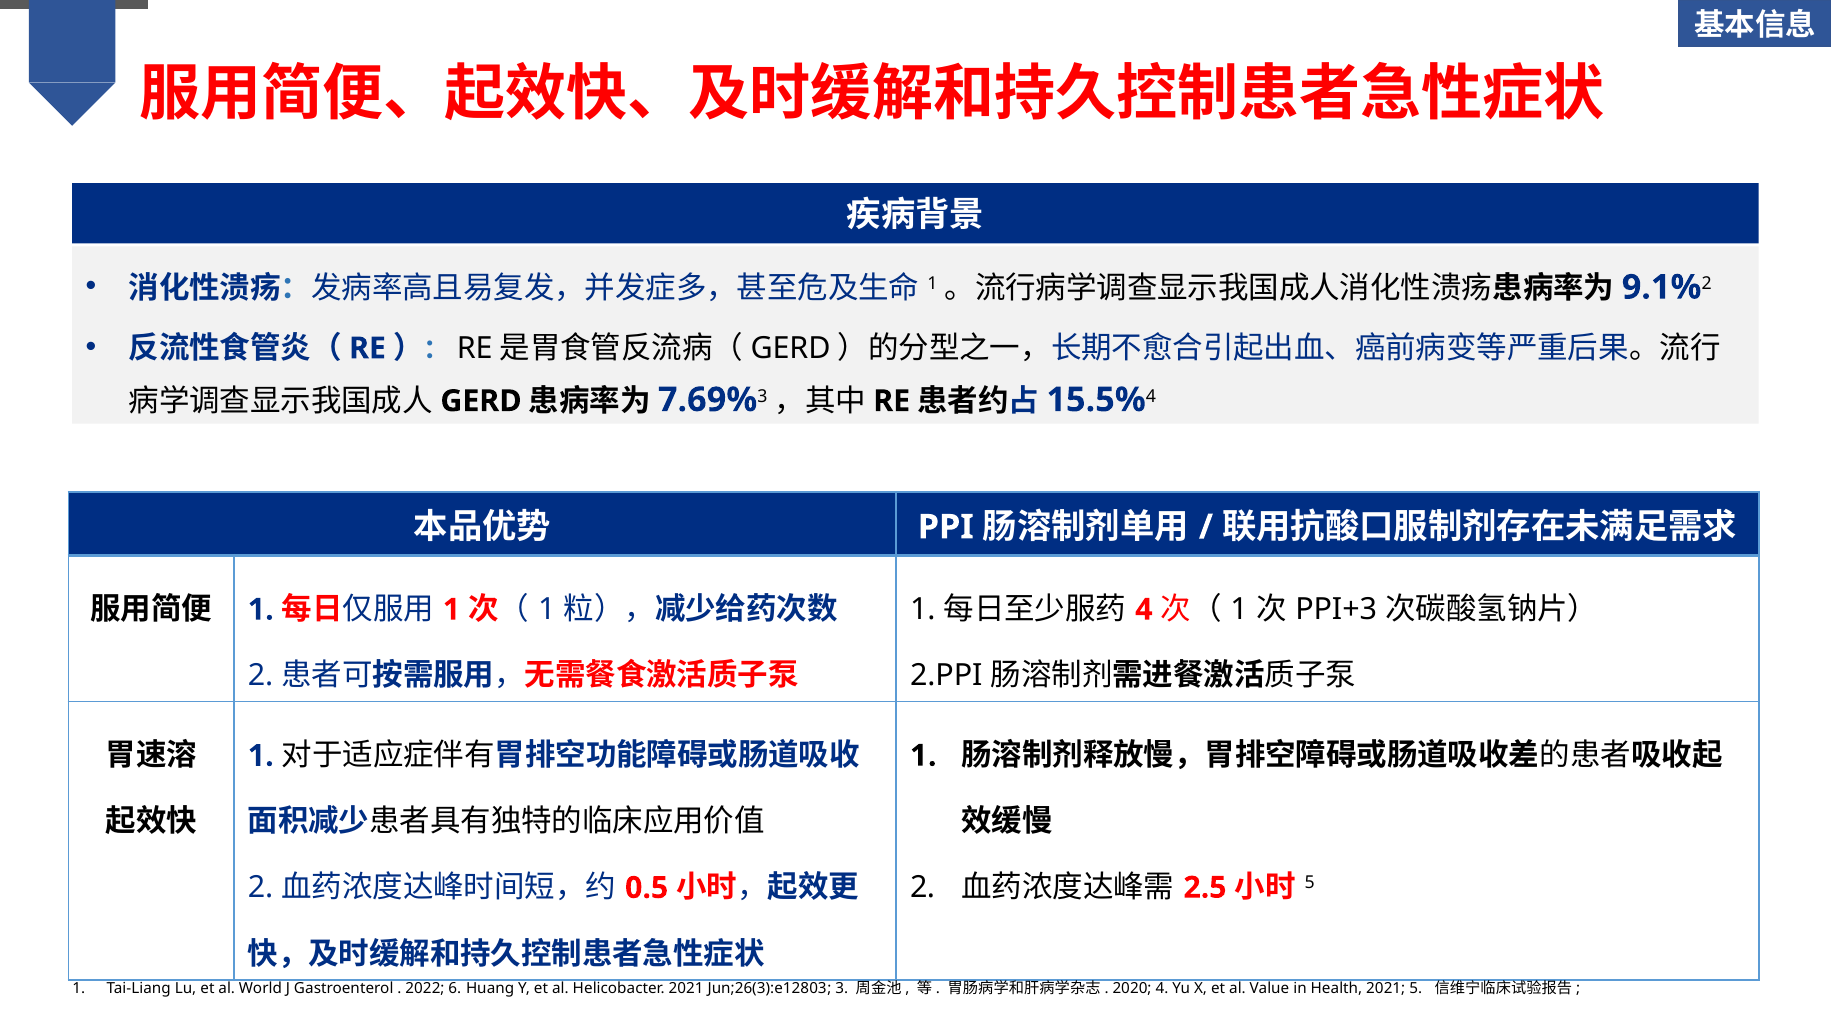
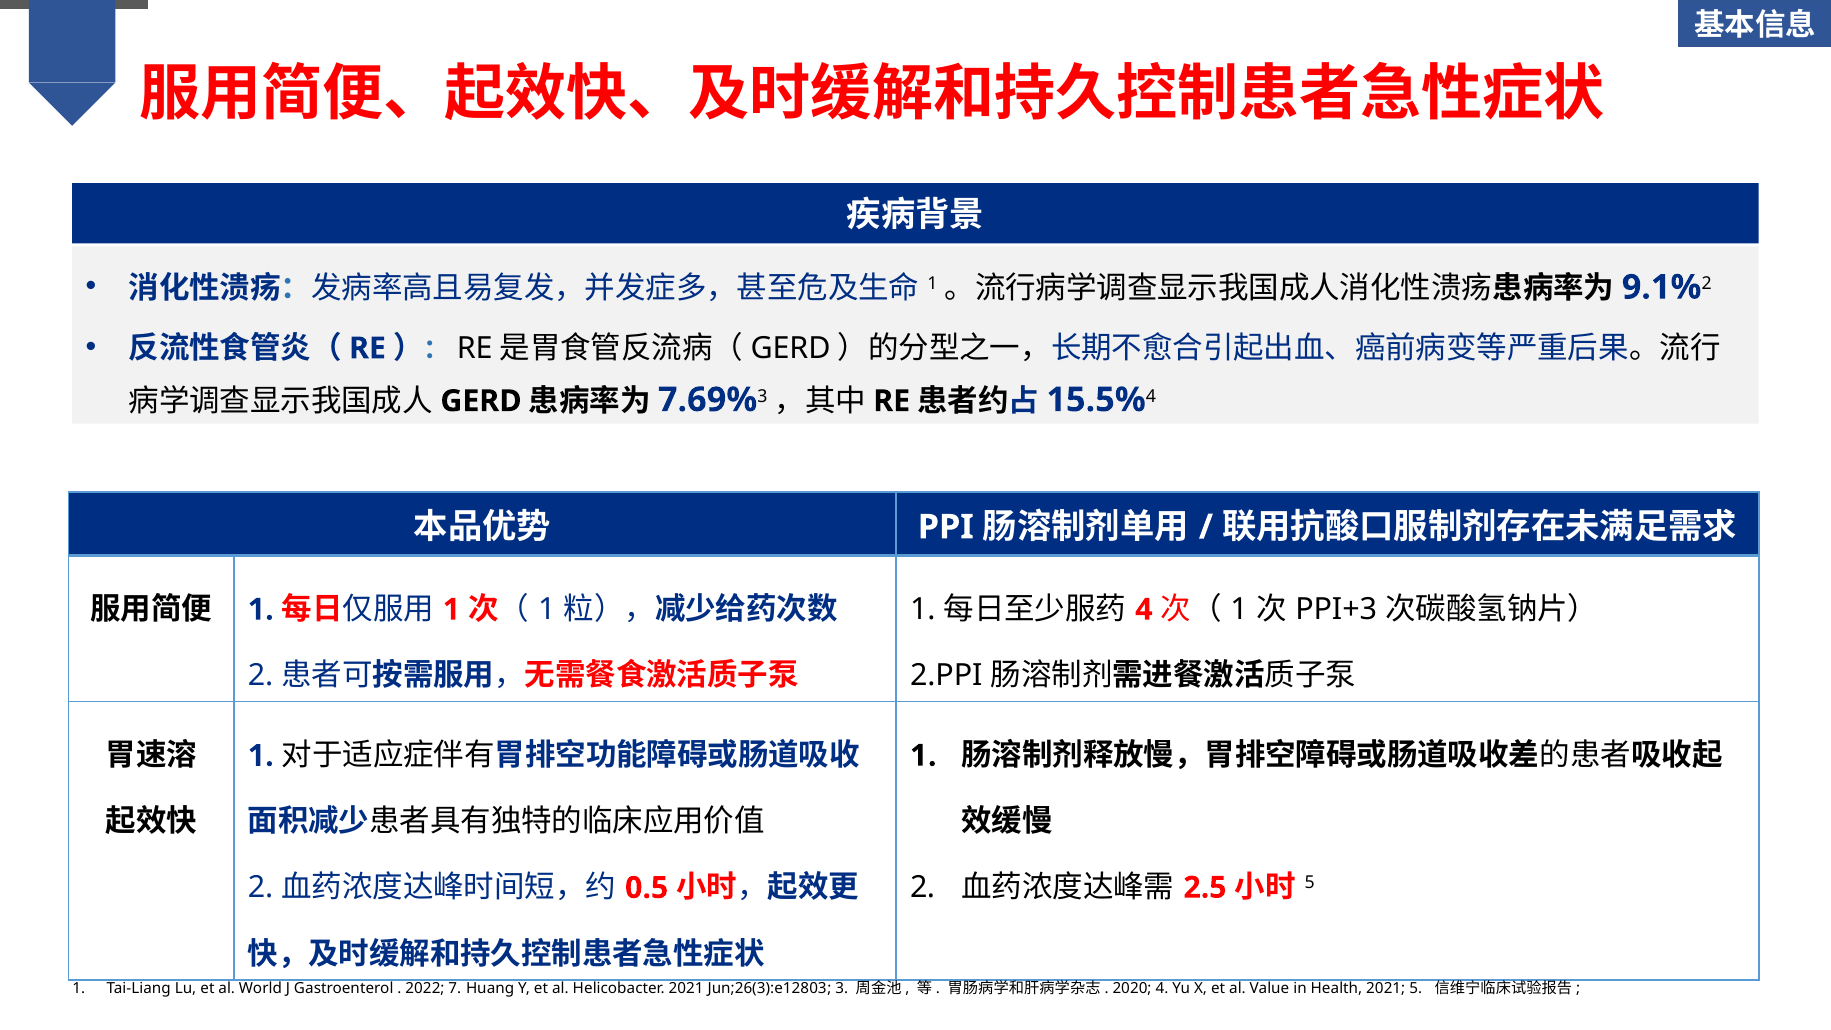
6: 6 -> 7
